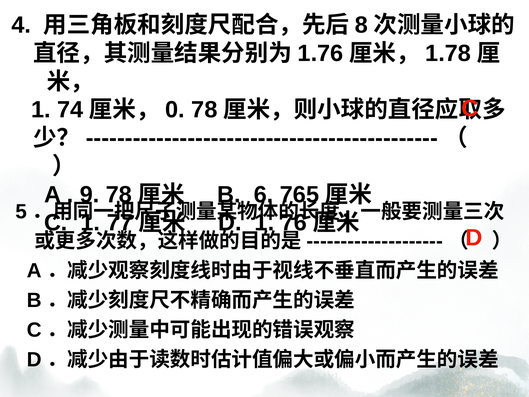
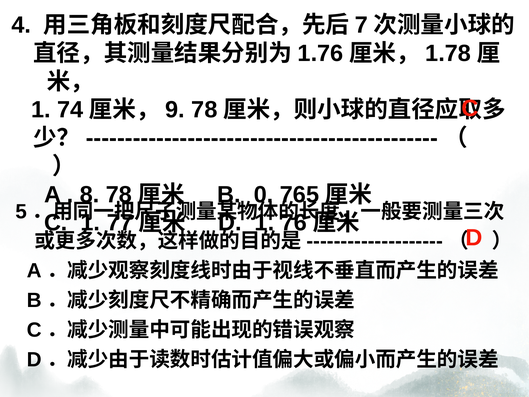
8: 8 -> 7
0: 0 -> 9
9: 9 -> 8
6: 6 -> 0
